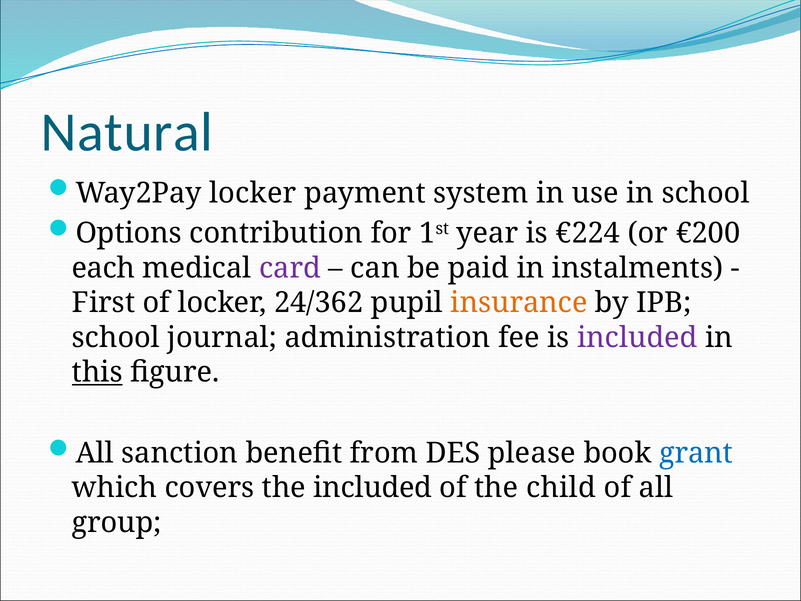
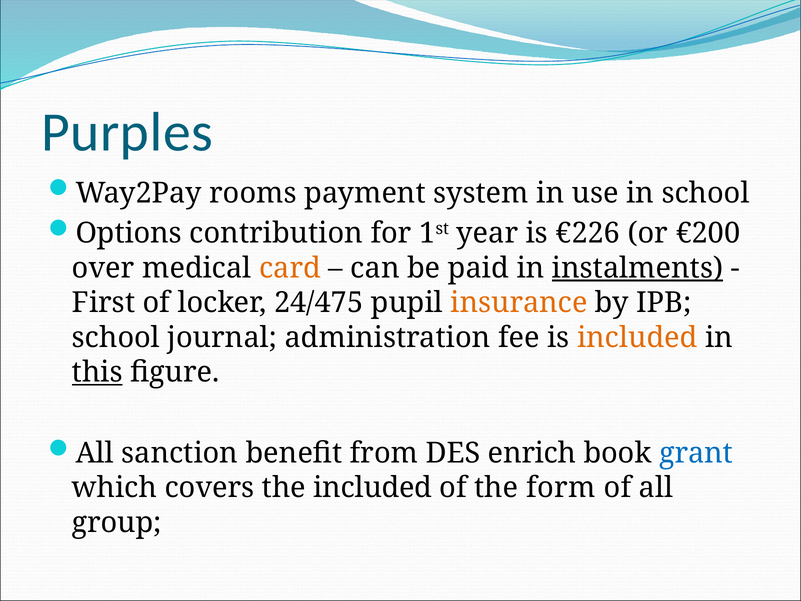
Natural: Natural -> Purples
Way2Pay locker: locker -> rooms
€224: €224 -> €226
each: each -> over
card colour: purple -> orange
instalments underline: none -> present
24/362: 24/362 -> 24/475
included at (637, 337) colour: purple -> orange
please: please -> enrich
child: child -> form
